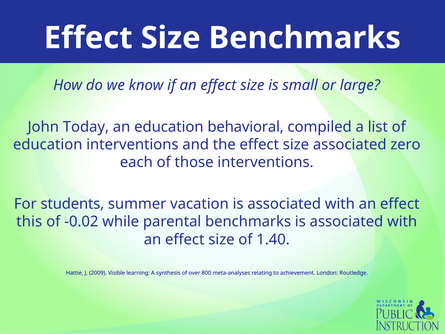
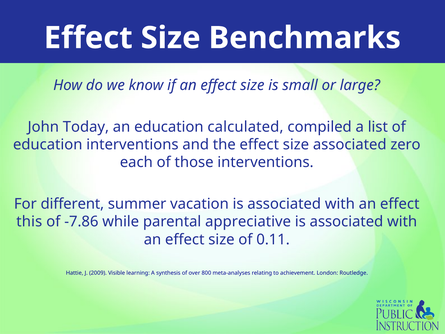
behavioral: behavioral -> calculated
students: students -> different
-0.02: -0.02 -> -7.86
parental benchmarks: benchmarks -> appreciative
1.40: 1.40 -> 0.11
